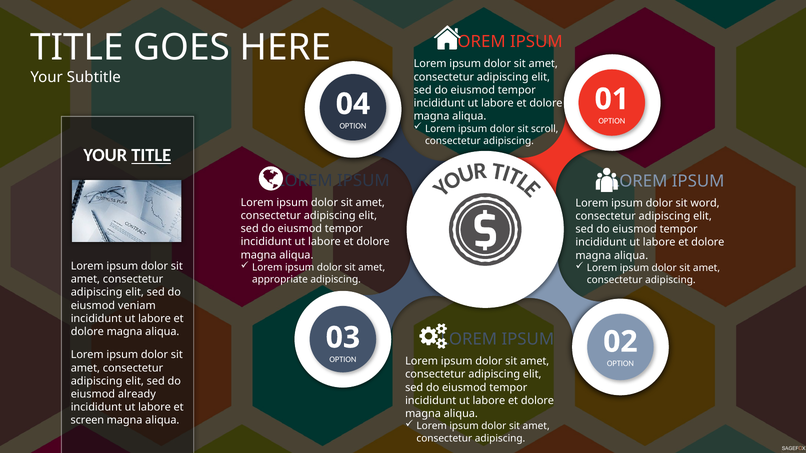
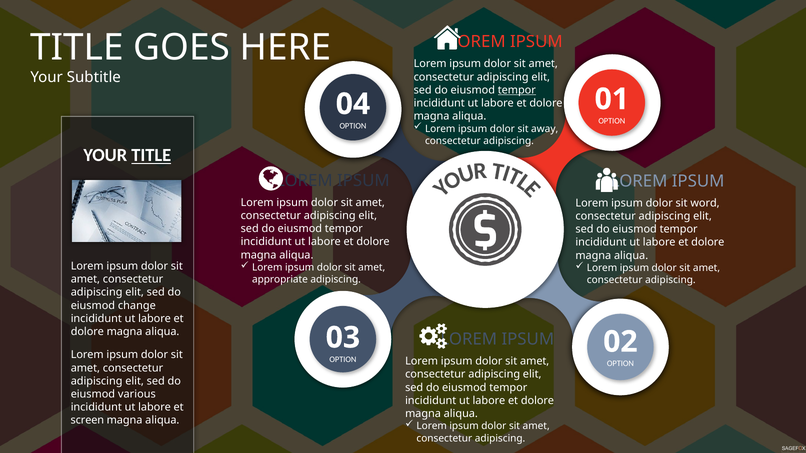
tempor at (517, 90) underline: none -> present
scroll: scroll -> away
veniam: veniam -> change
already: already -> various
